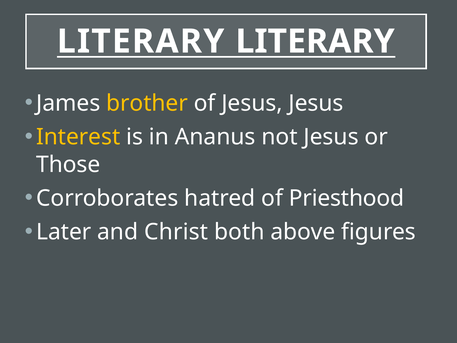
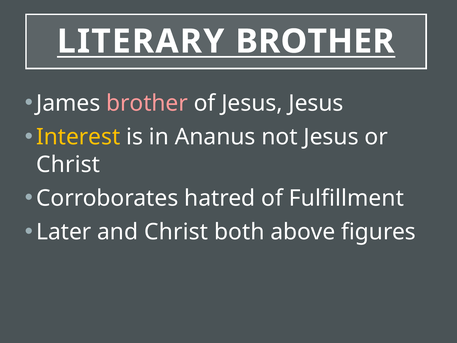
LITERARY LITERARY: LITERARY -> BROTHER
brother at (147, 103) colour: yellow -> pink
Those at (68, 164): Those -> Christ
Priesthood: Priesthood -> Fulfillment
